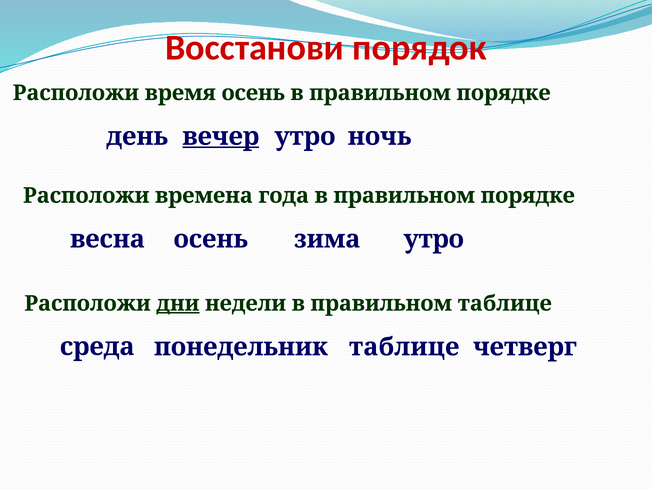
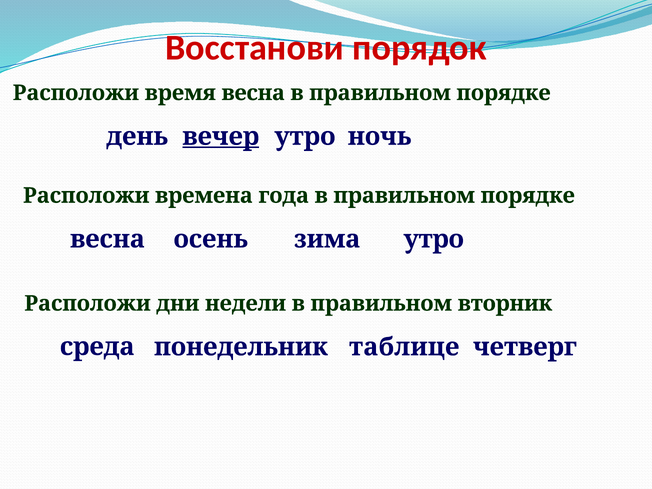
время осень: осень -> весна
дни underline: present -> none
правильном таблице: таблице -> вторник
